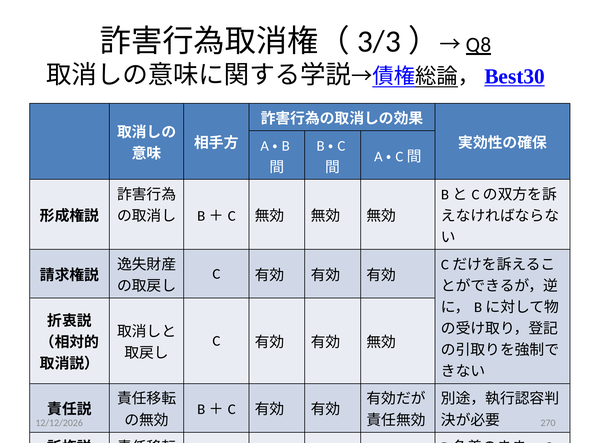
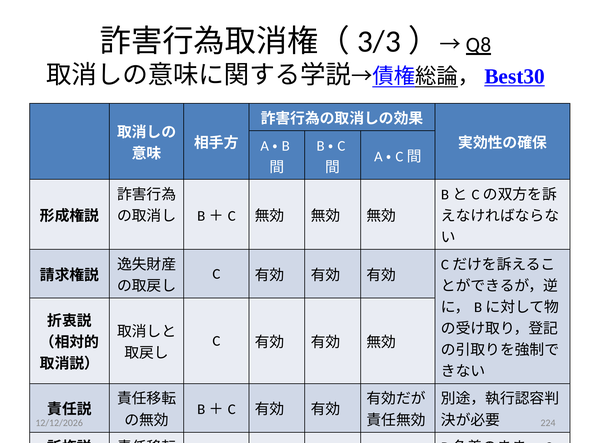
270: 270 -> 224
